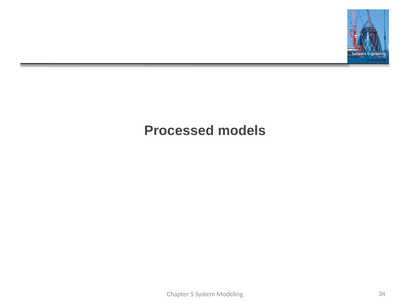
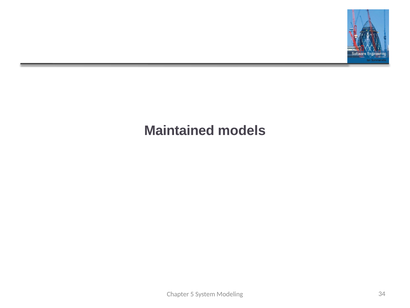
Processed: Processed -> Maintained
